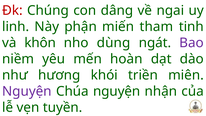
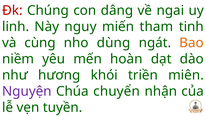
phận: phận -> nguy
khôn: khôn -> cùng
Bao colour: purple -> orange
Chúa nguyện: nguyện -> chuyển
